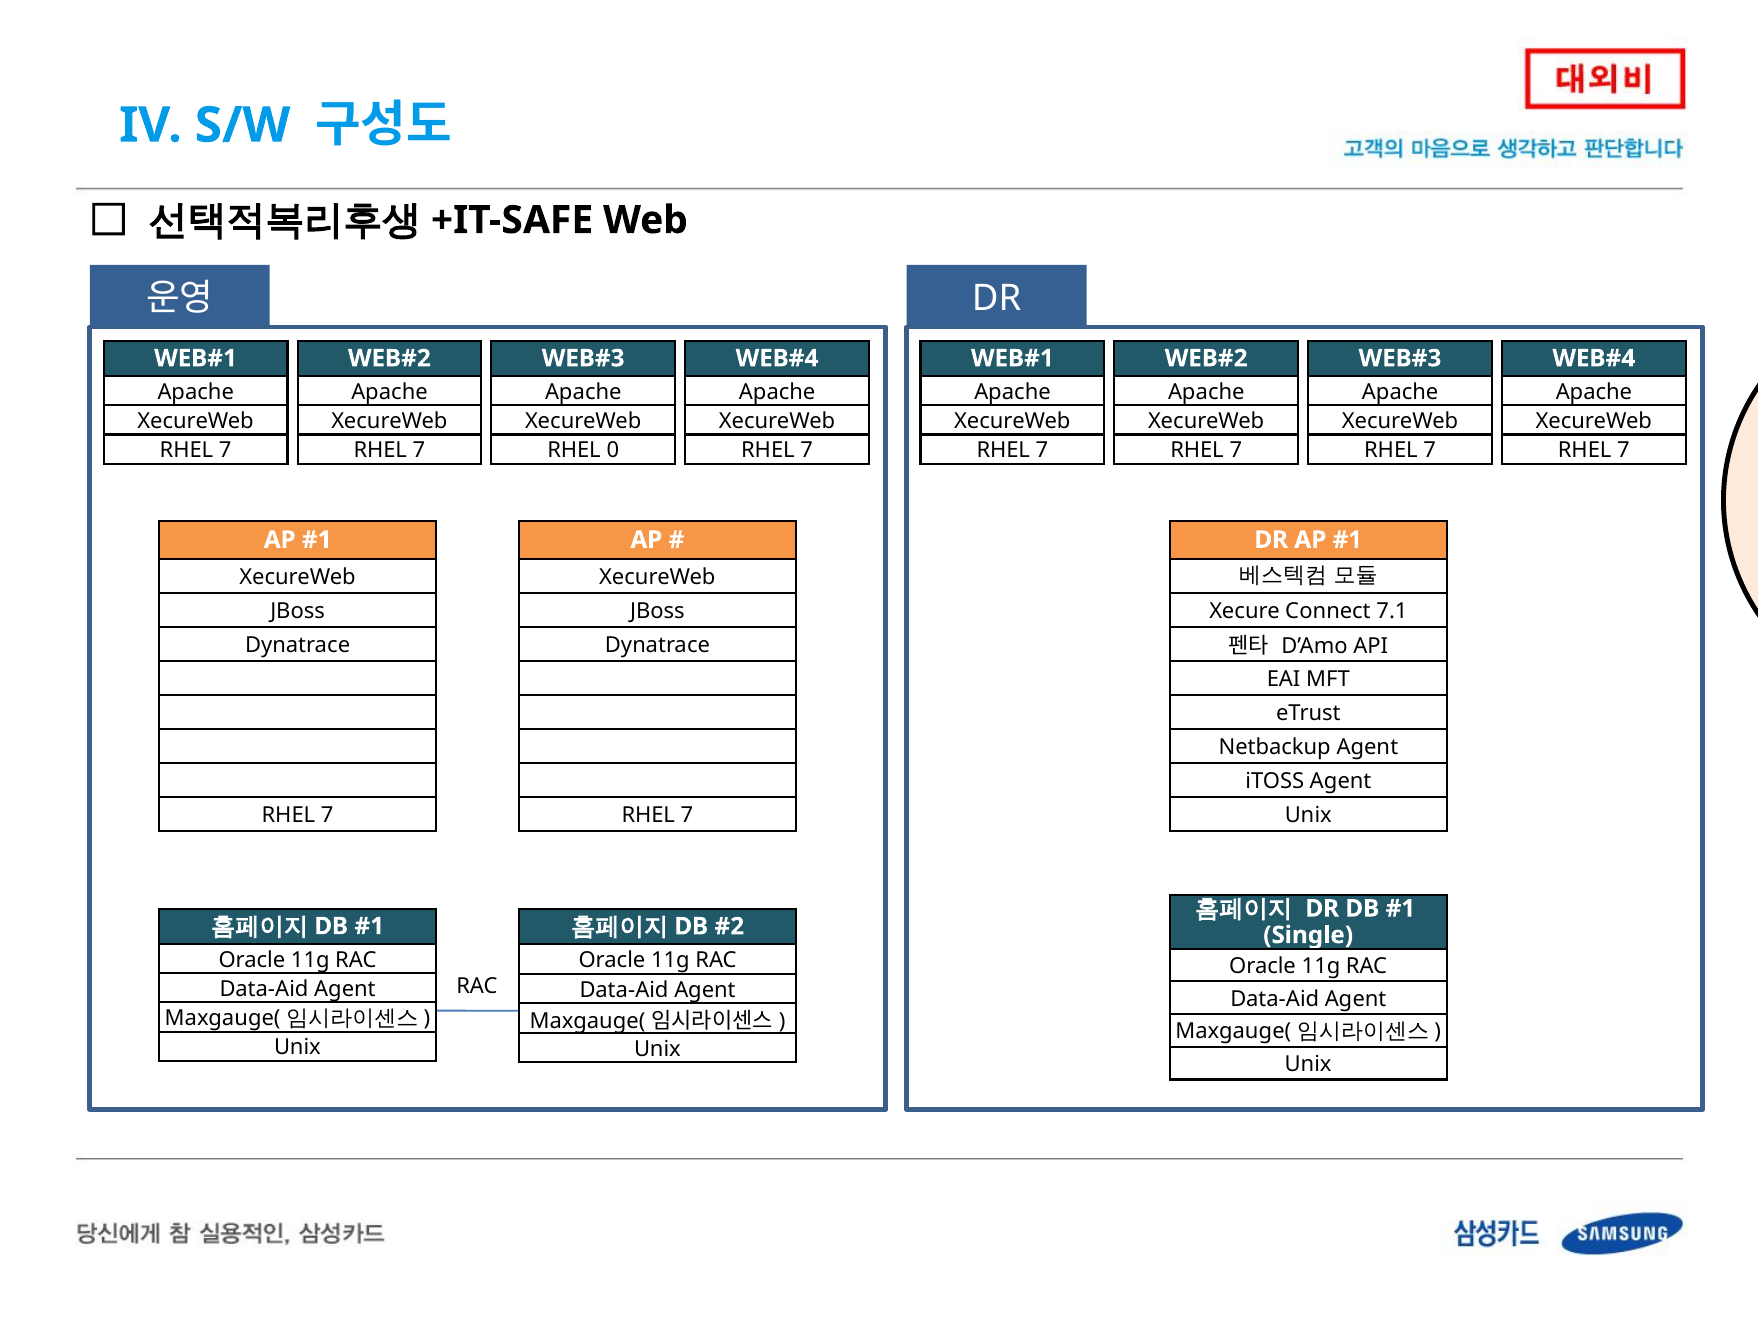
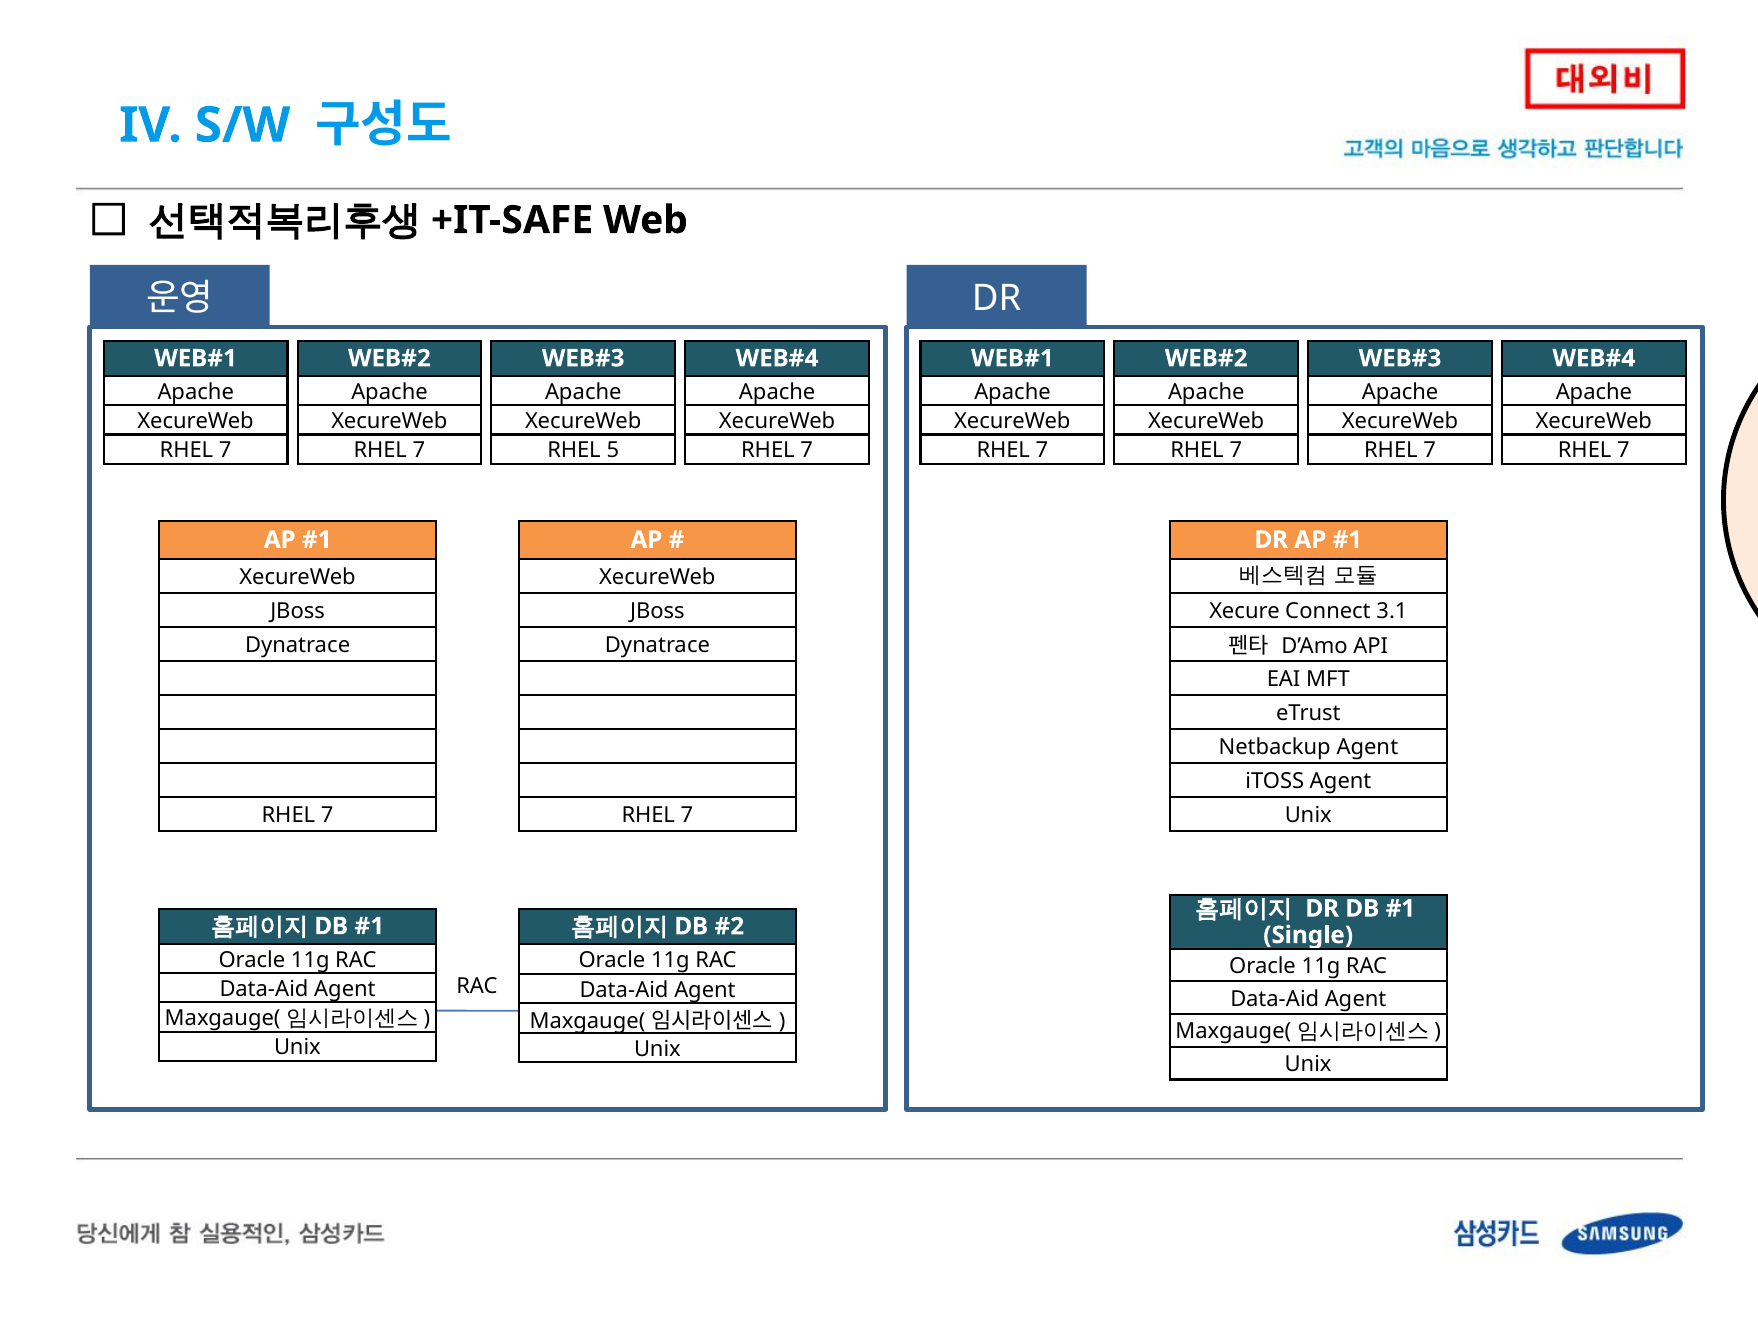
0: 0 -> 5
7.1: 7.1 -> 3.1
